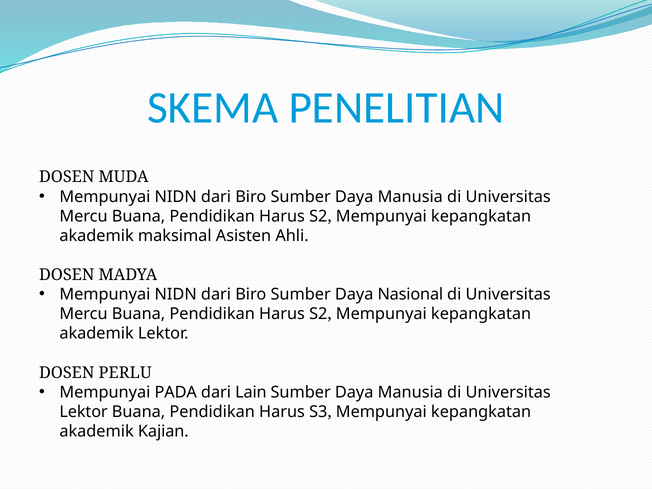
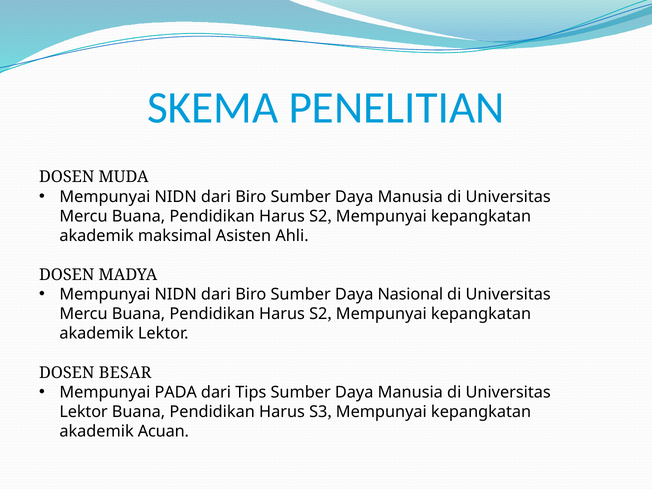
PERLU: PERLU -> BESAR
Lain: Lain -> Tips
Kajian: Kajian -> Acuan
